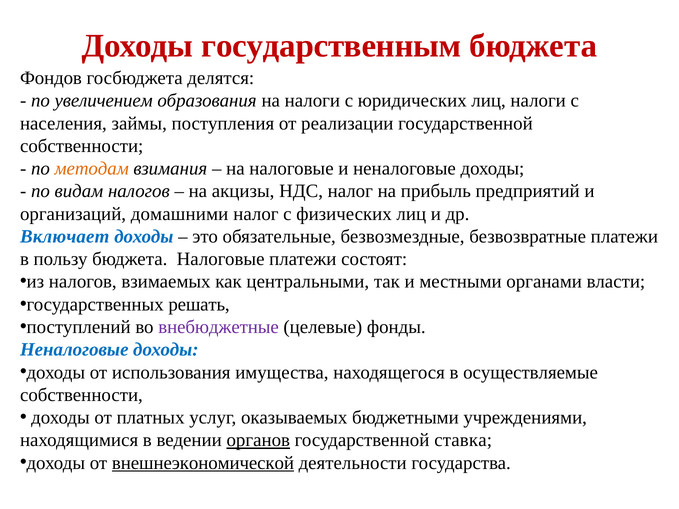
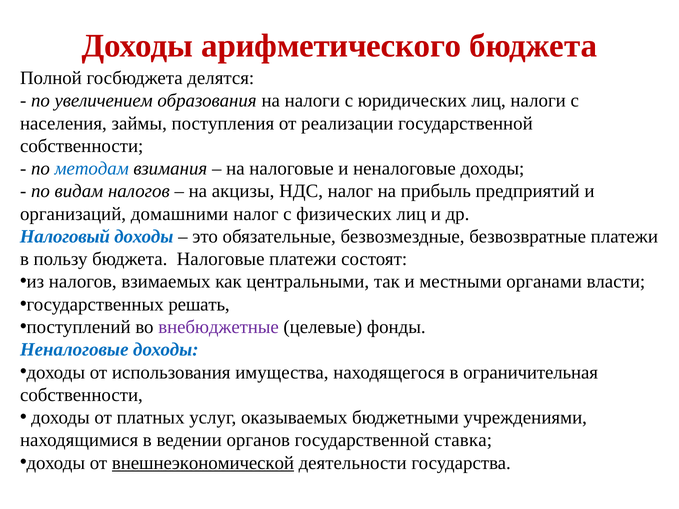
государственным: государственным -> арифметического
Фондов: Фондов -> Полной
методам colour: orange -> blue
Включает: Включает -> Налоговый
осуществляемые: осуществляемые -> ограничительная
органов underline: present -> none
